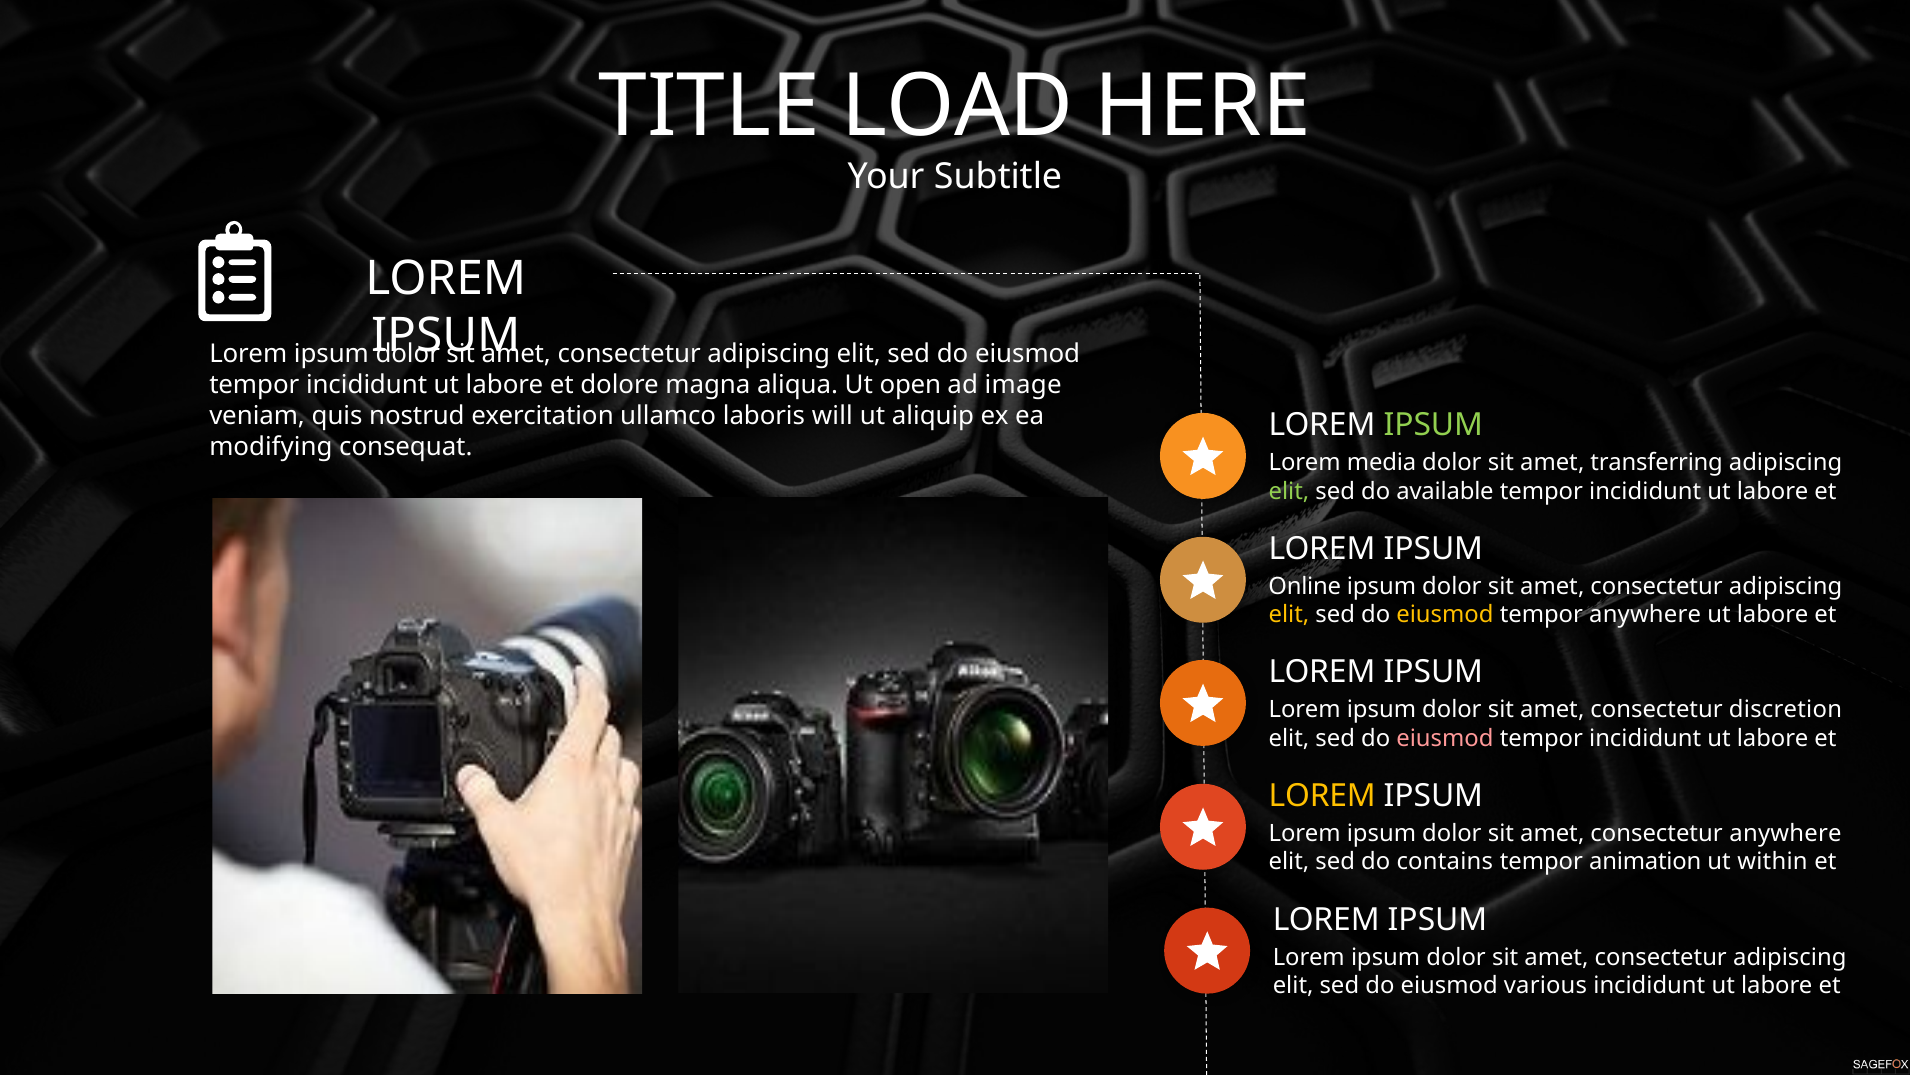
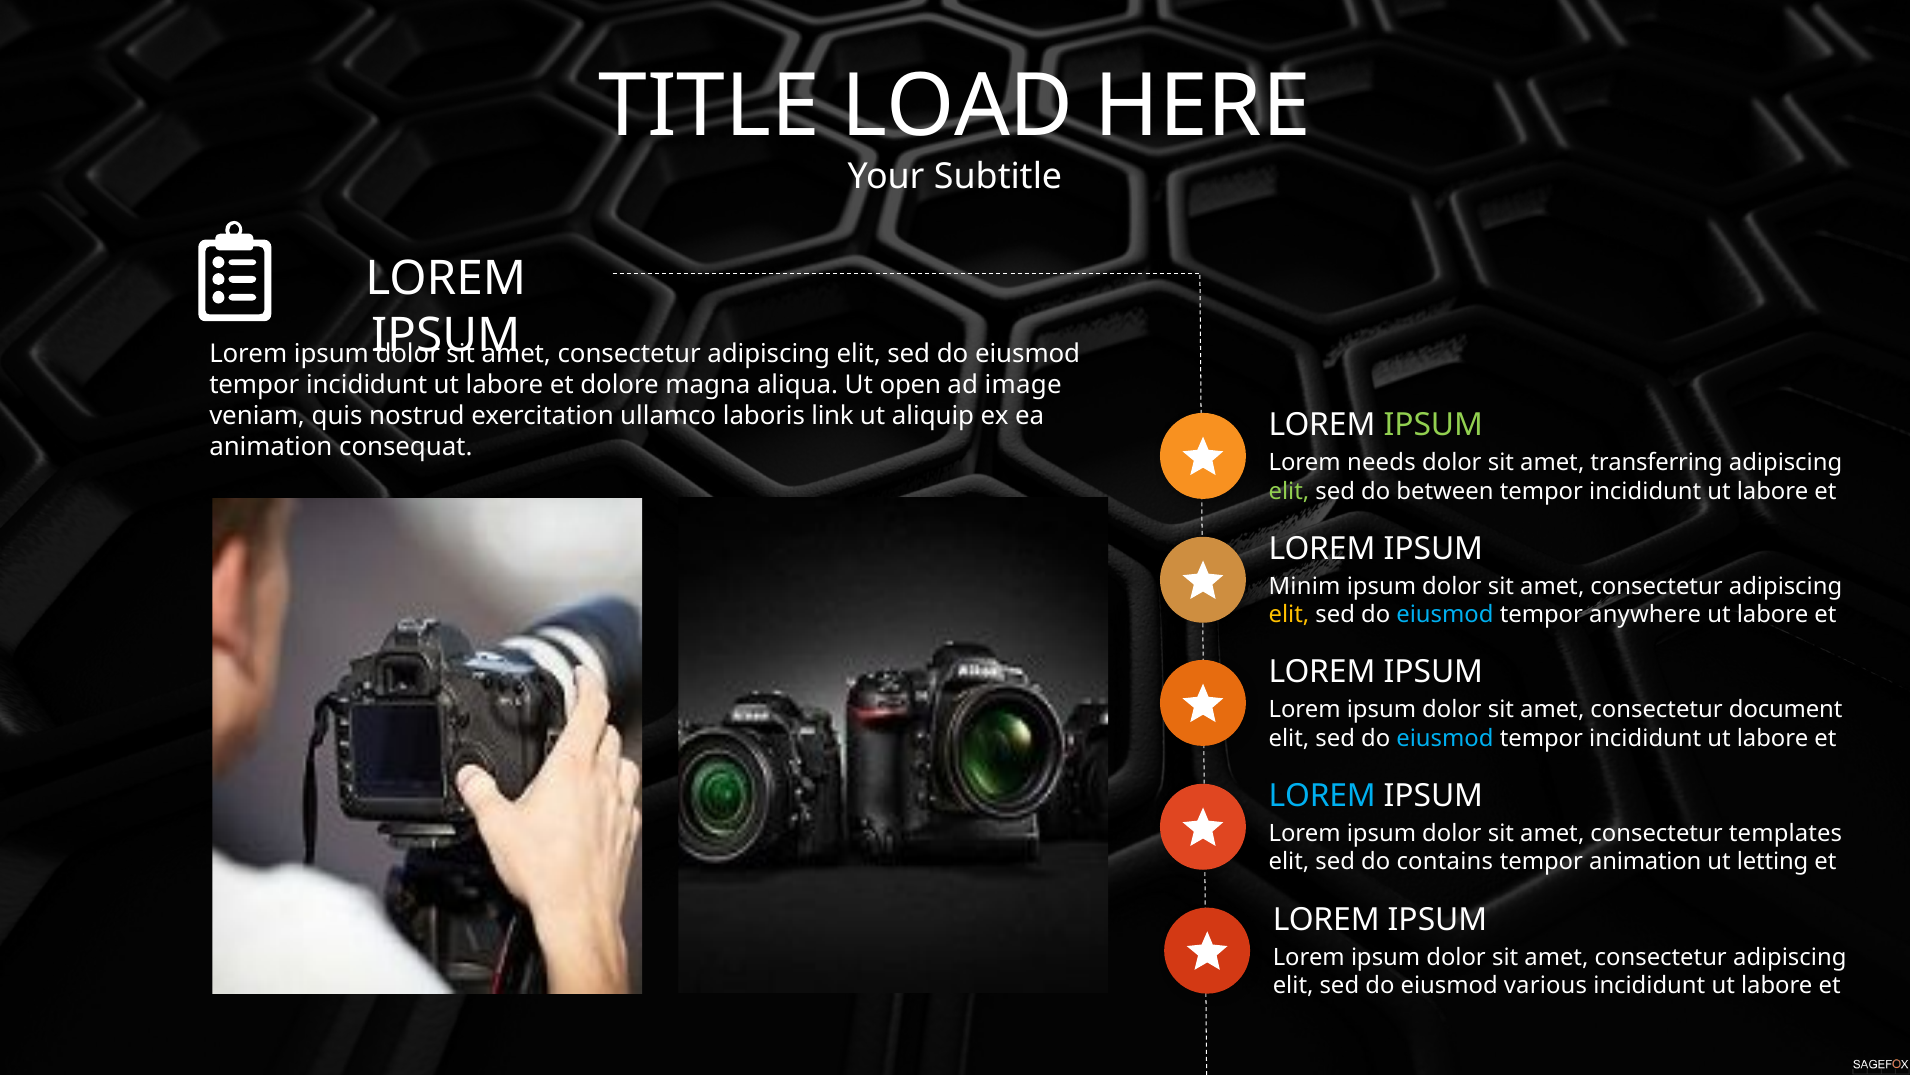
will: will -> link
modifying at (271, 447): modifying -> animation
media: media -> needs
available: available -> between
Online: Online -> Minim
eiusmod at (1445, 615) colour: yellow -> light blue
discretion: discretion -> document
eiusmod at (1445, 738) colour: pink -> light blue
LOREM at (1322, 795) colour: yellow -> light blue
consectetur anywhere: anywhere -> templates
within: within -> letting
